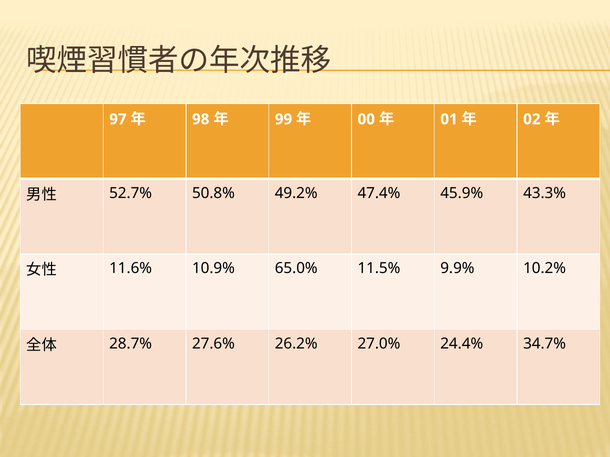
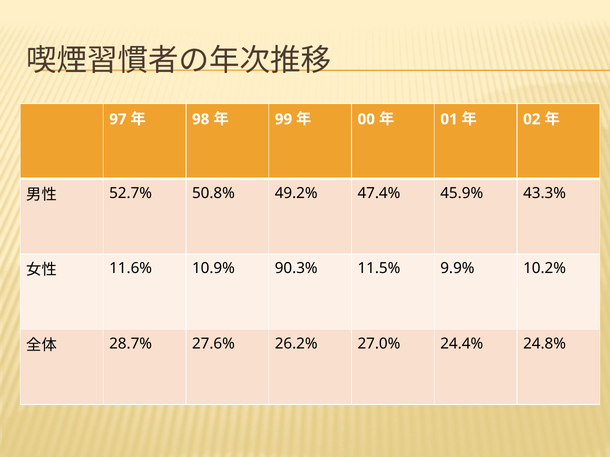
65.0%: 65.0% -> 90.3%
34.7%: 34.7% -> 24.8%
